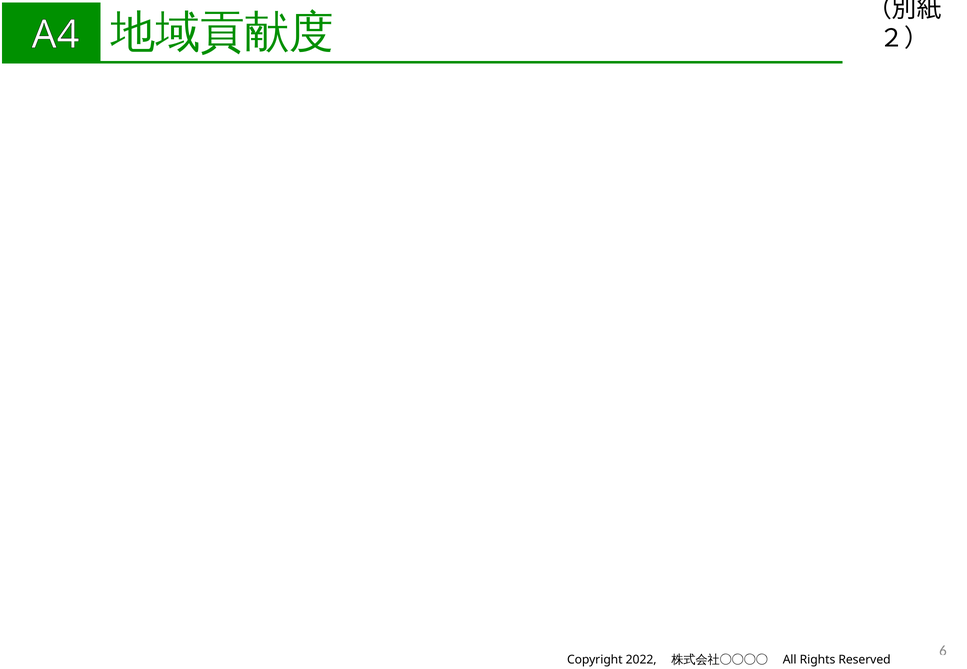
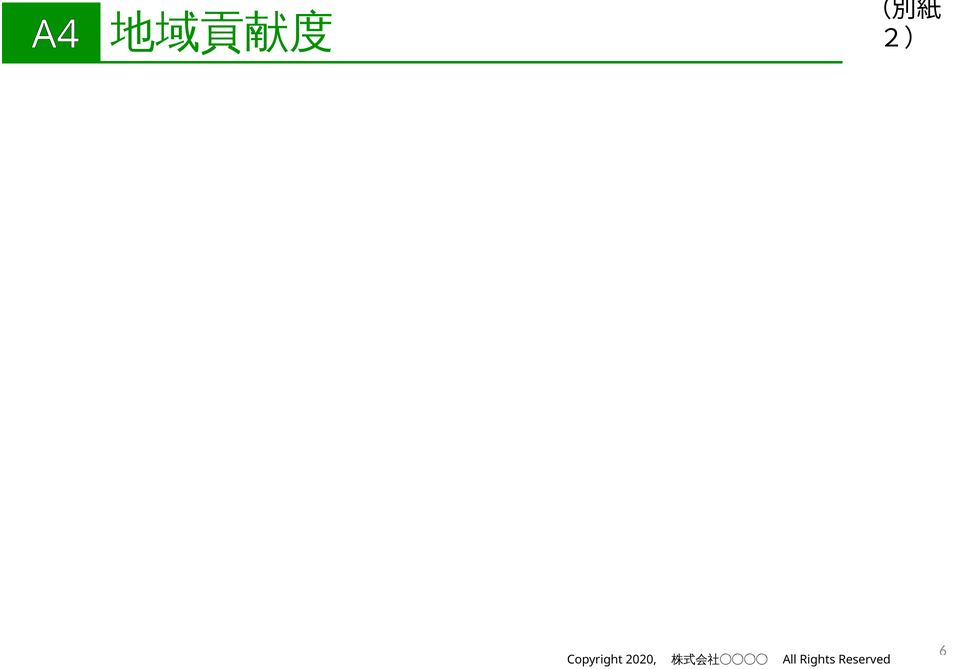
2022: 2022 -> 2020
